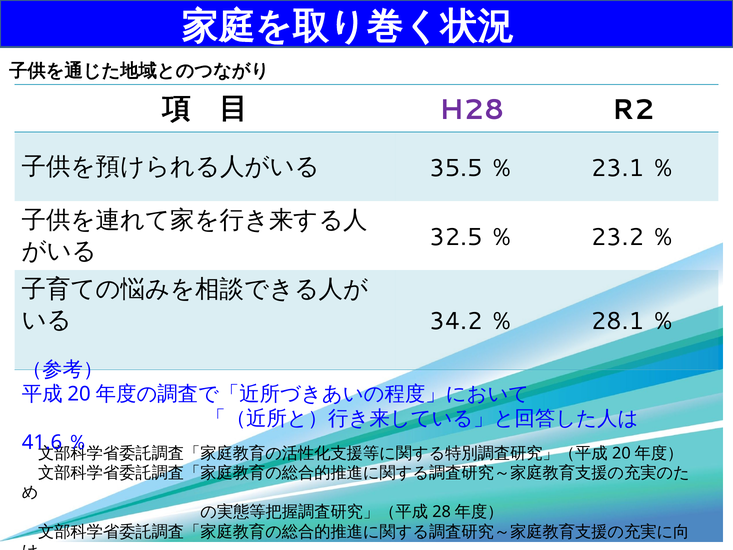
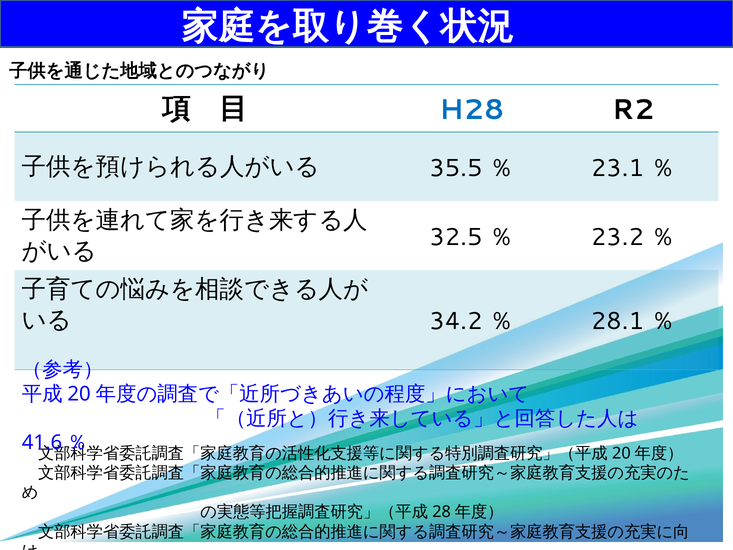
H28 colour: purple -> blue
